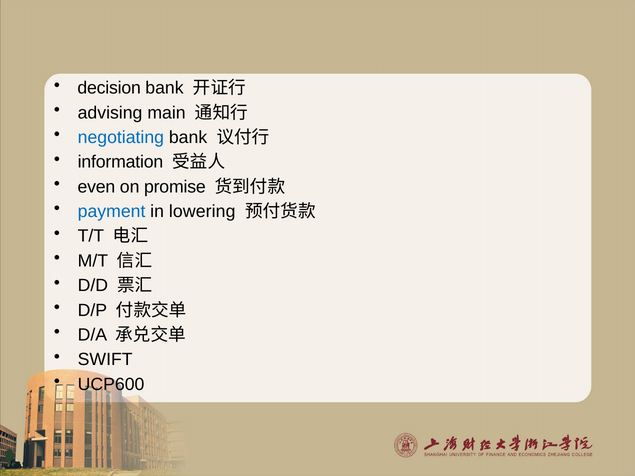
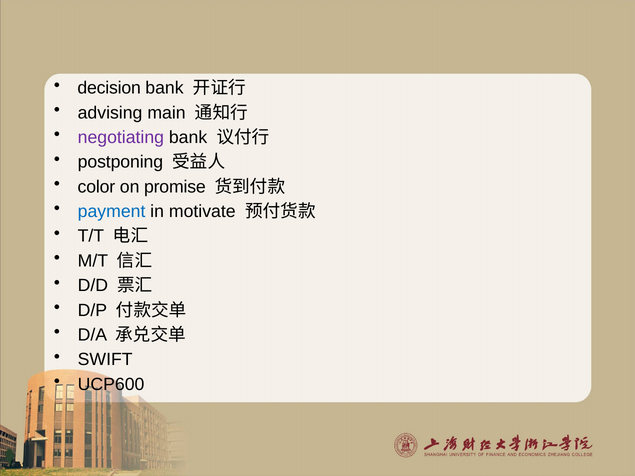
negotiating colour: blue -> purple
information: information -> postponing
even: even -> color
lowering: lowering -> motivate
